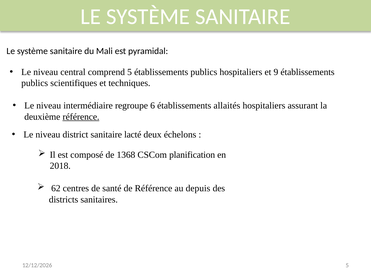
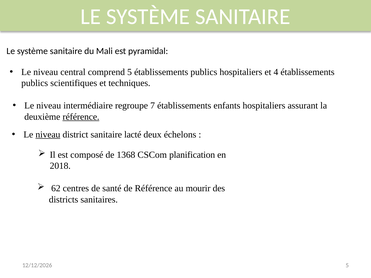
9: 9 -> 4
6: 6 -> 7
allaités: allaités -> enfants
niveau at (48, 135) underline: none -> present
depuis: depuis -> mourir
